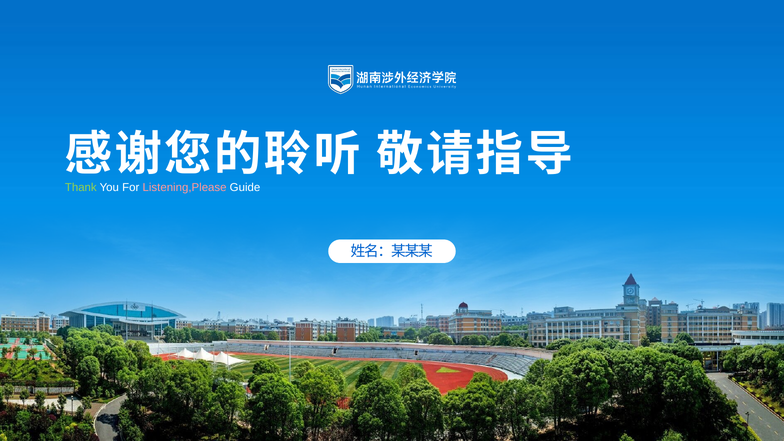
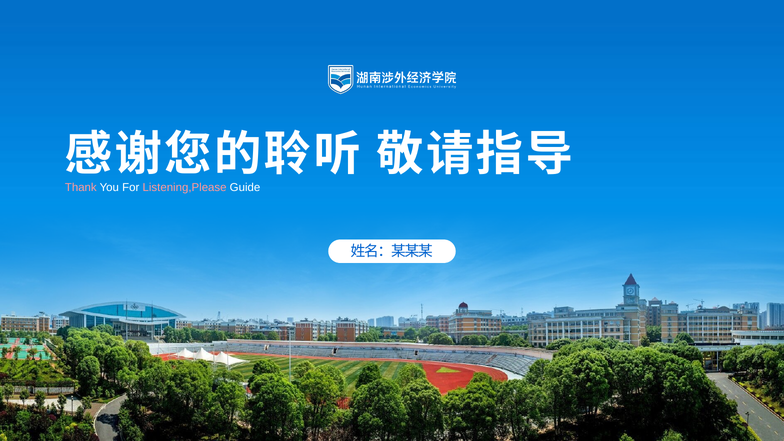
Thank colour: light green -> pink
